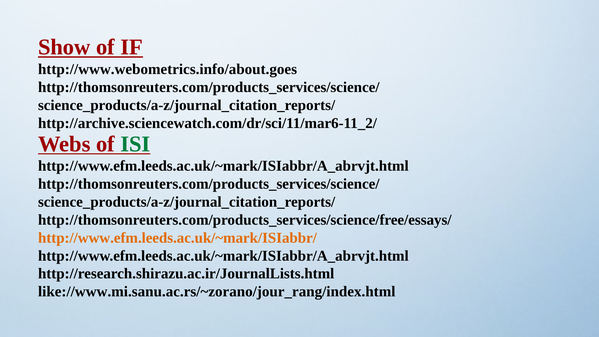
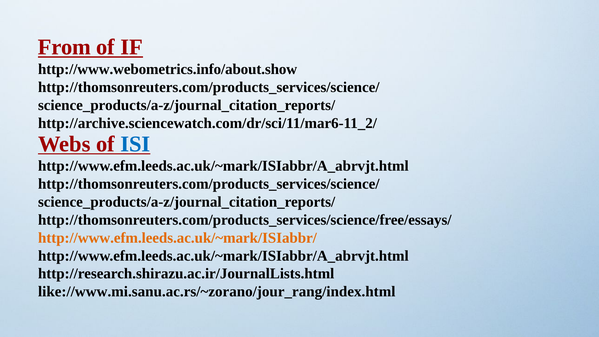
Show: Show -> From
http://www.webometrics.info/about.goes: http://www.webometrics.info/about.goes -> http://www.webometrics.info/about.show
ISI colour: green -> blue
